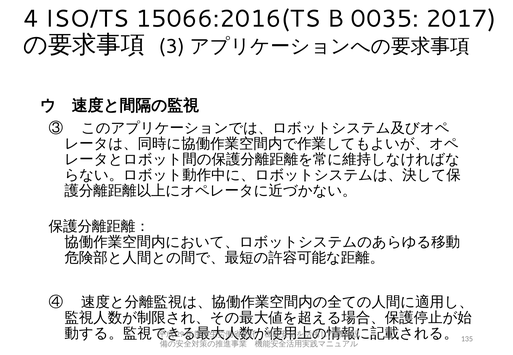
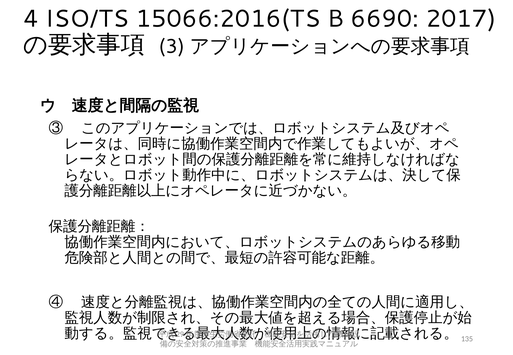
0035: 0035 -> 6690
